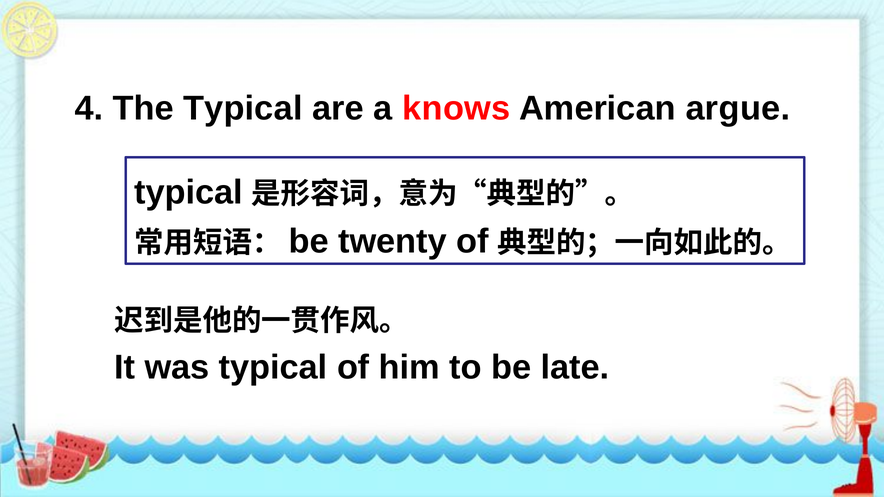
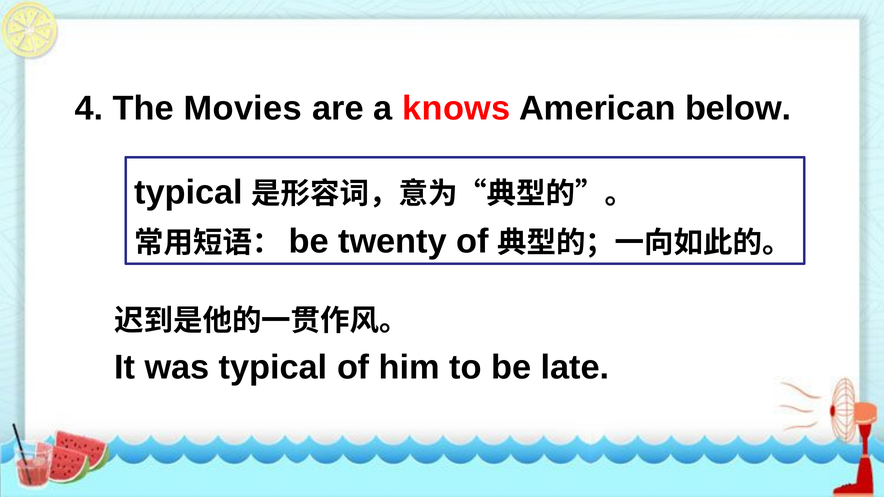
The Typical: Typical -> Movies
argue: argue -> below
